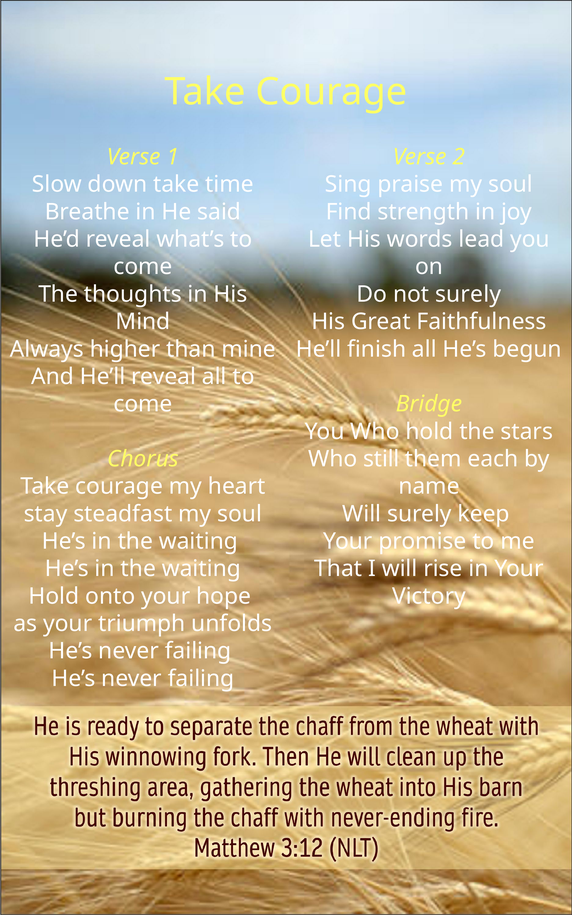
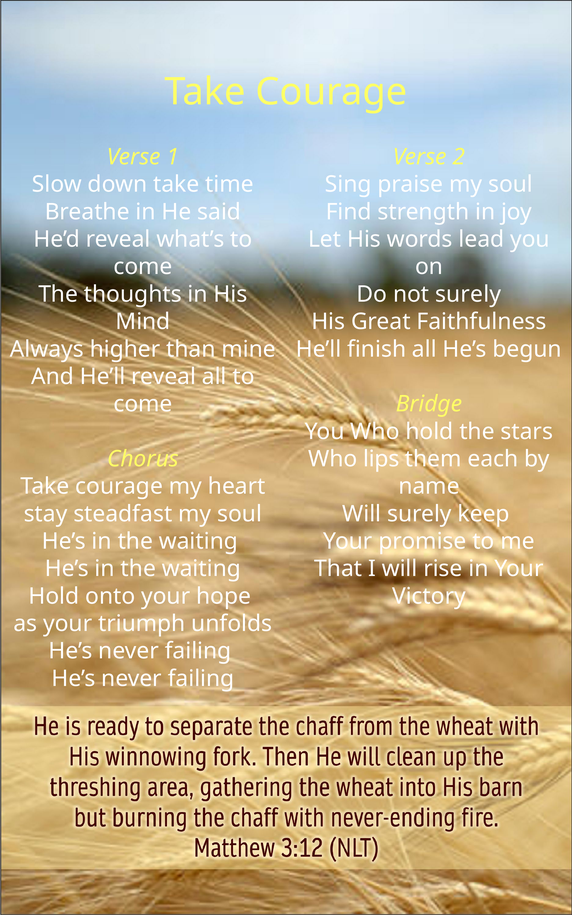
still: still -> lips
